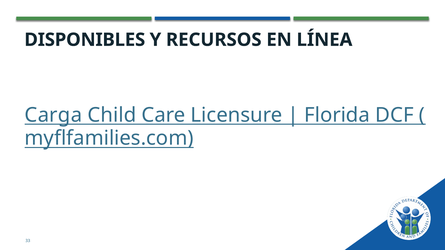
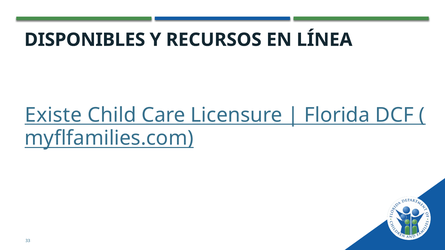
Carga: Carga -> Existe
